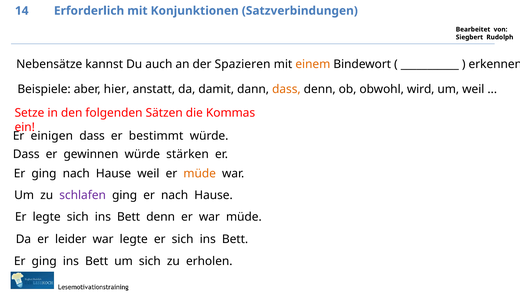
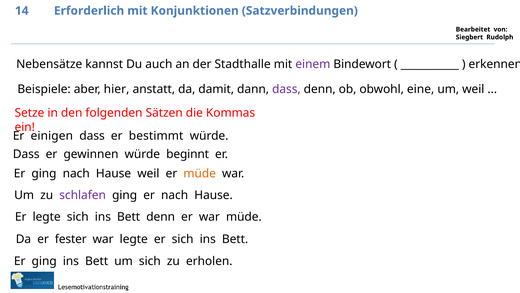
Spazieren: Spazieren -> Stadthalle
einem colour: orange -> purple
dass at (286, 89) colour: orange -> purple
wird: wird -> eine
stärken: stärken -> beginnt
leider: leider -> fester
